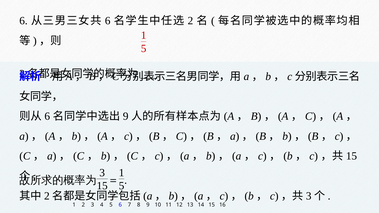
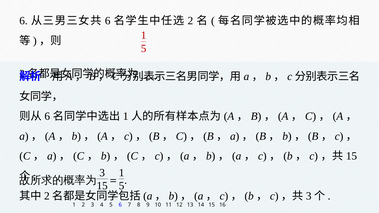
9 at (126, 116): 9 -> 1
